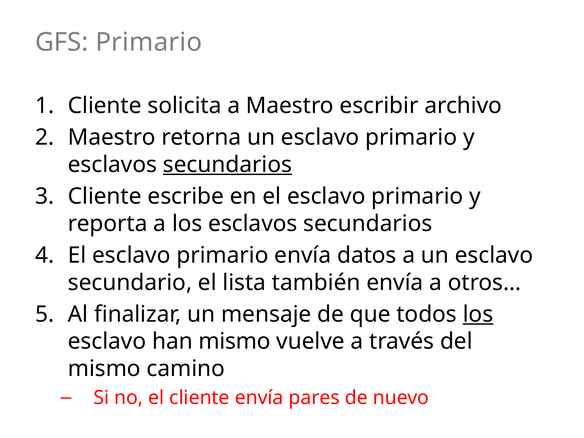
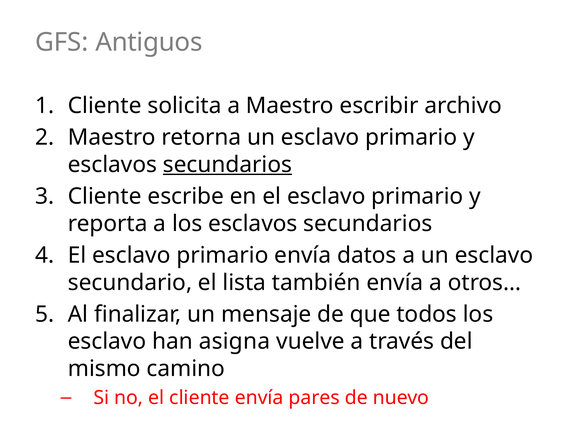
GFS Primario: Primario -> Antiguos
los at (478, 314) underline: present -> none
han mismo: mismo -> asigna
